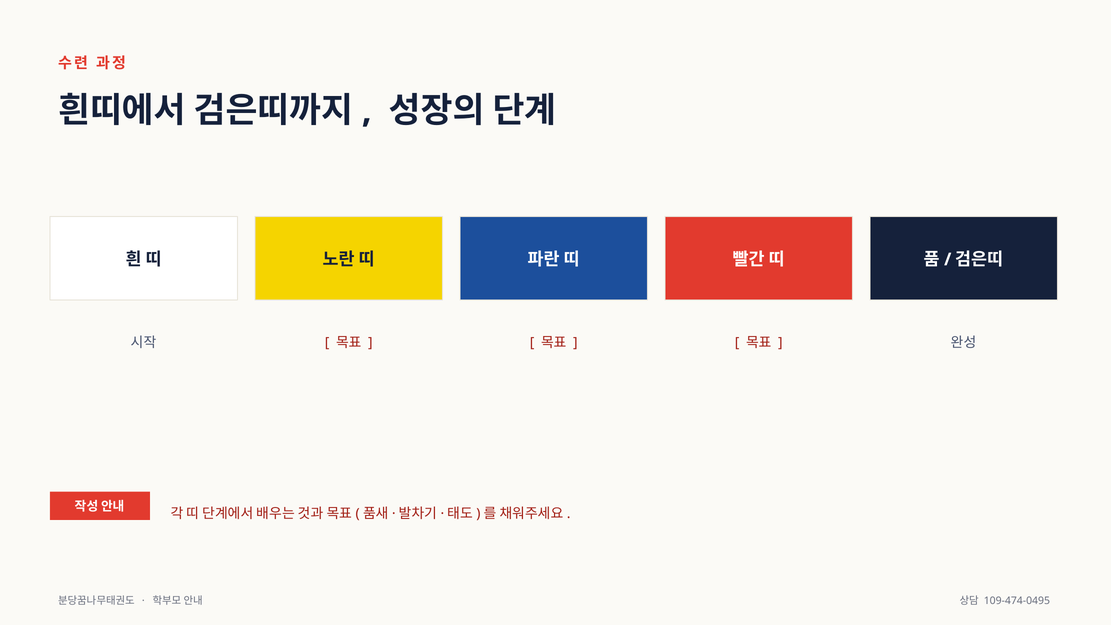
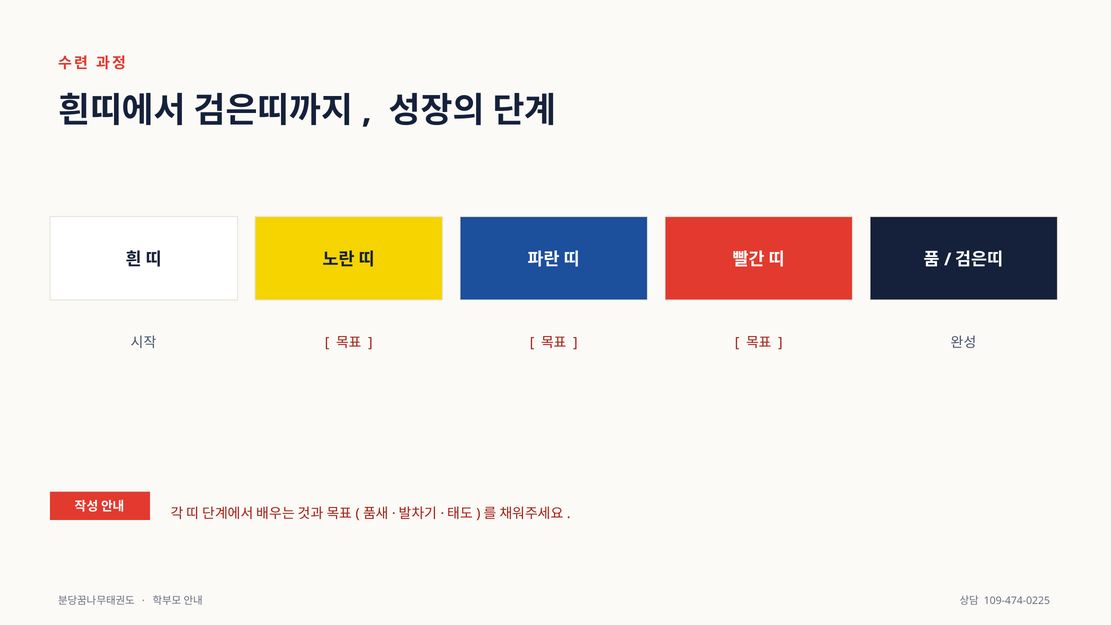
109-474-0495: 109-474-0495 -> 109-474-0225
